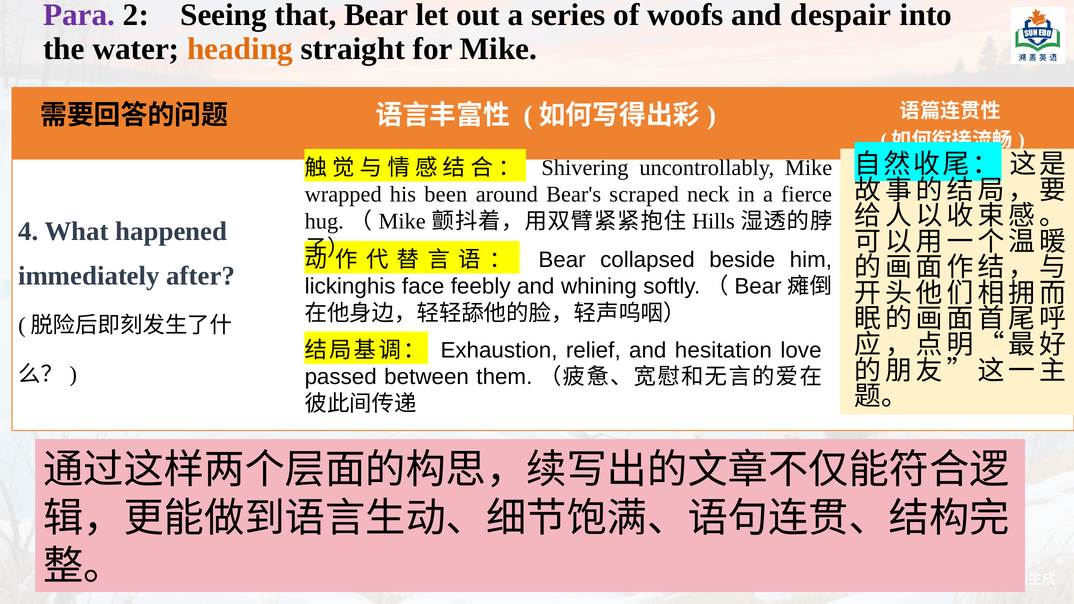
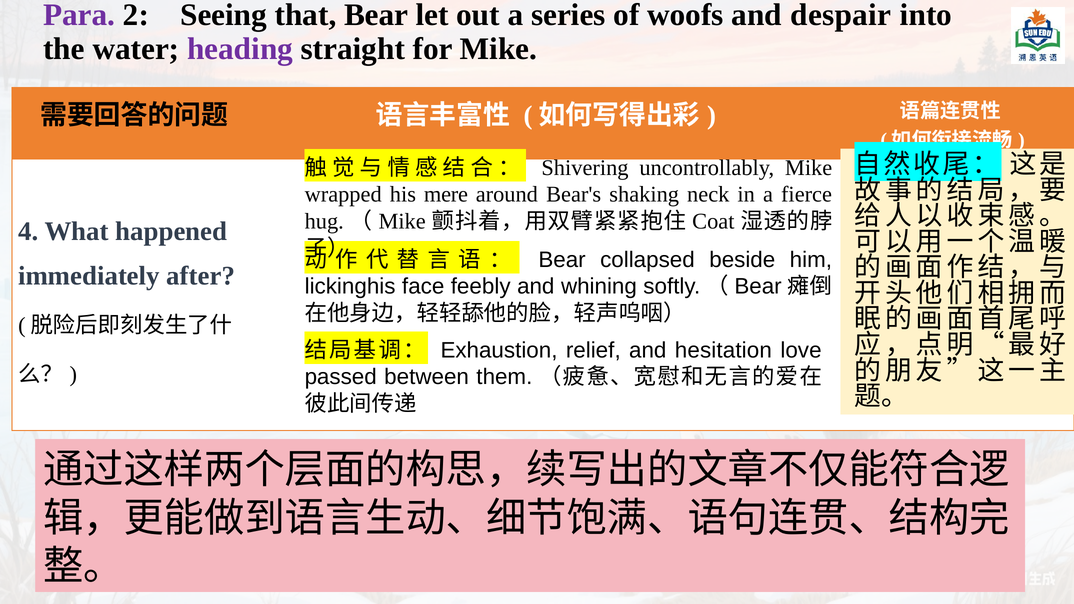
heading colour: orange -> purple
been: been -> mere
scraped: scraped -> shaking
Hills: Hills -> Coat
